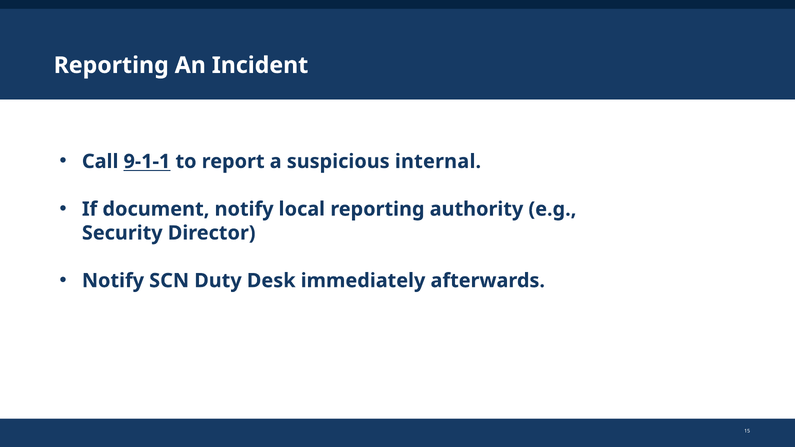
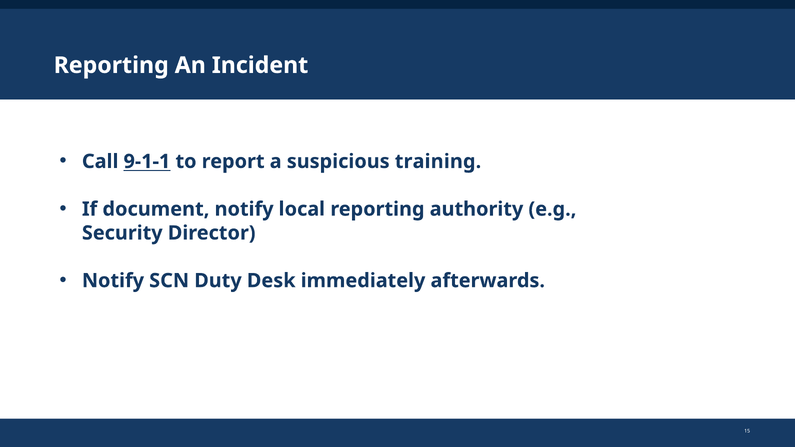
internal: internal -> training
